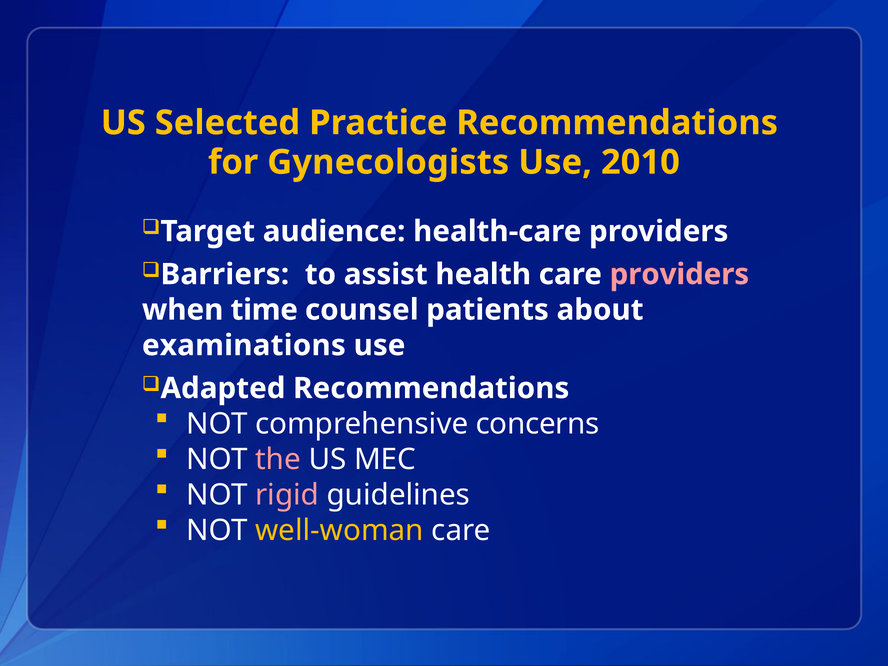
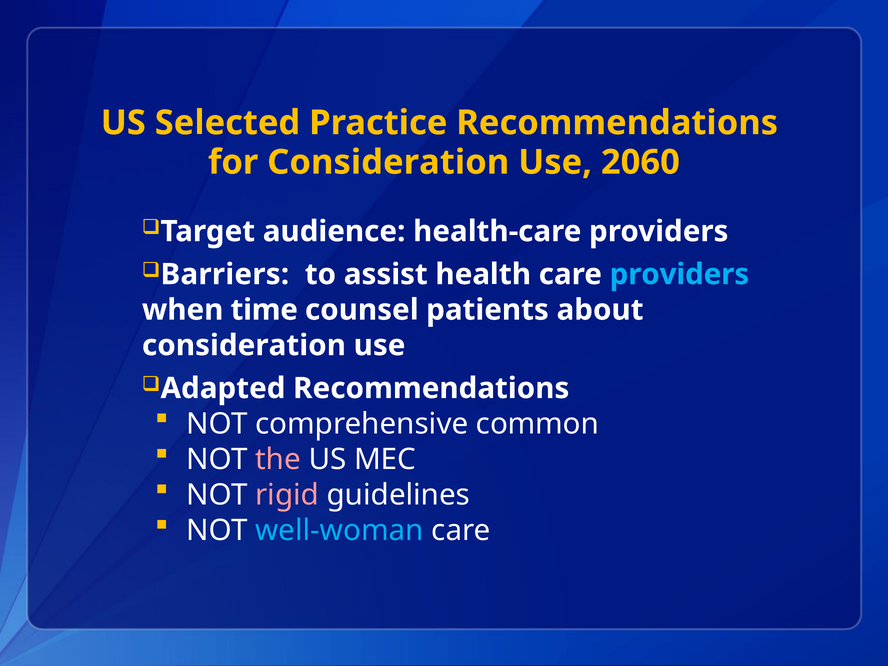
for Gynecologists: Gynecologists -> Consideration
2010: 2010 -> 2060
providers at (679, 274) colour: pink -> light blue
examinations at (244, 345): examinations -> consideration
concerns: concerns -> common
well-woman colour: yellow -> light blue
